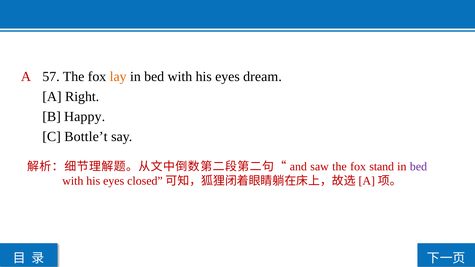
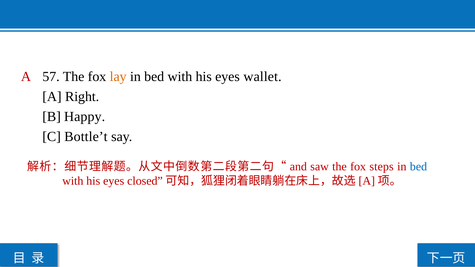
dream: dream -> wallet
stand: stand -> steps
bed at (418, 167) colour: purple -> blue
